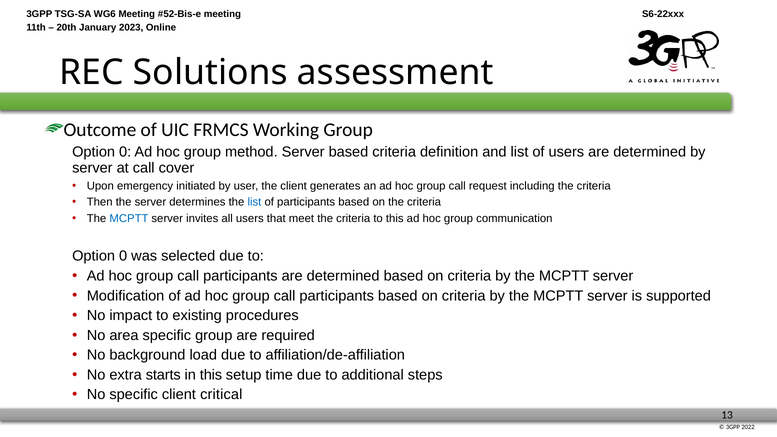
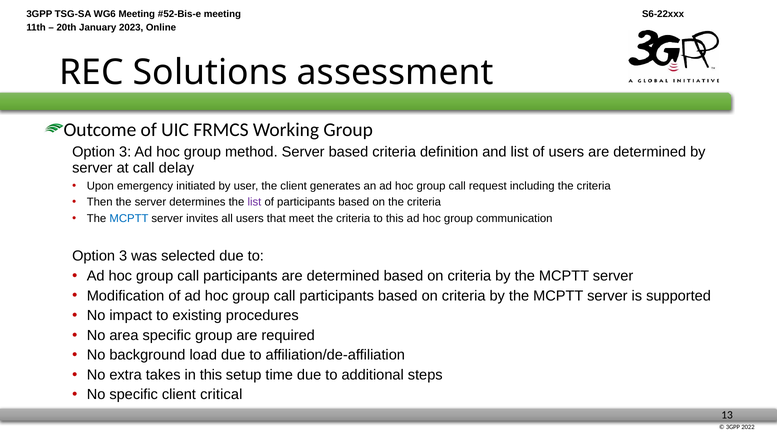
0 at (125, 152): 0 -> 3
cover: cover -> delay
list at (254, 202) colour: blue -> purple
0 at (123, 256): 0 -> 3
starts: starts -> takes
